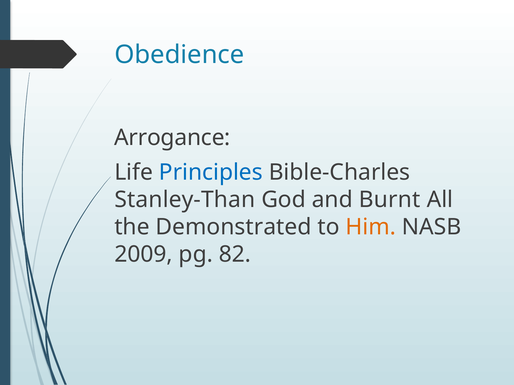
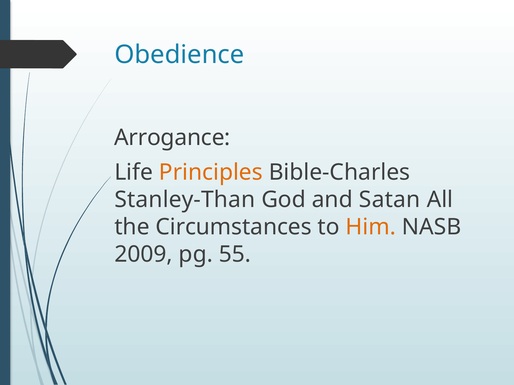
Principles colour: blue -> orange
Burnt: Burnt -> Satan
Demonstrated: Demonstrated -> Circumstances
82: 82 -> 55
